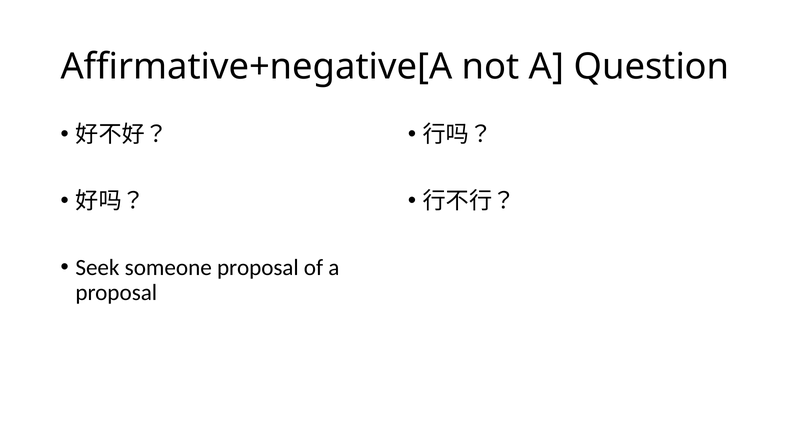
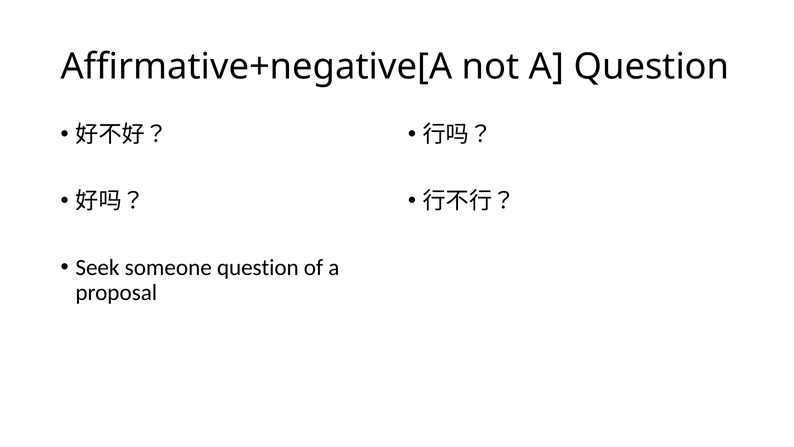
someone proposal: proposal -> question
